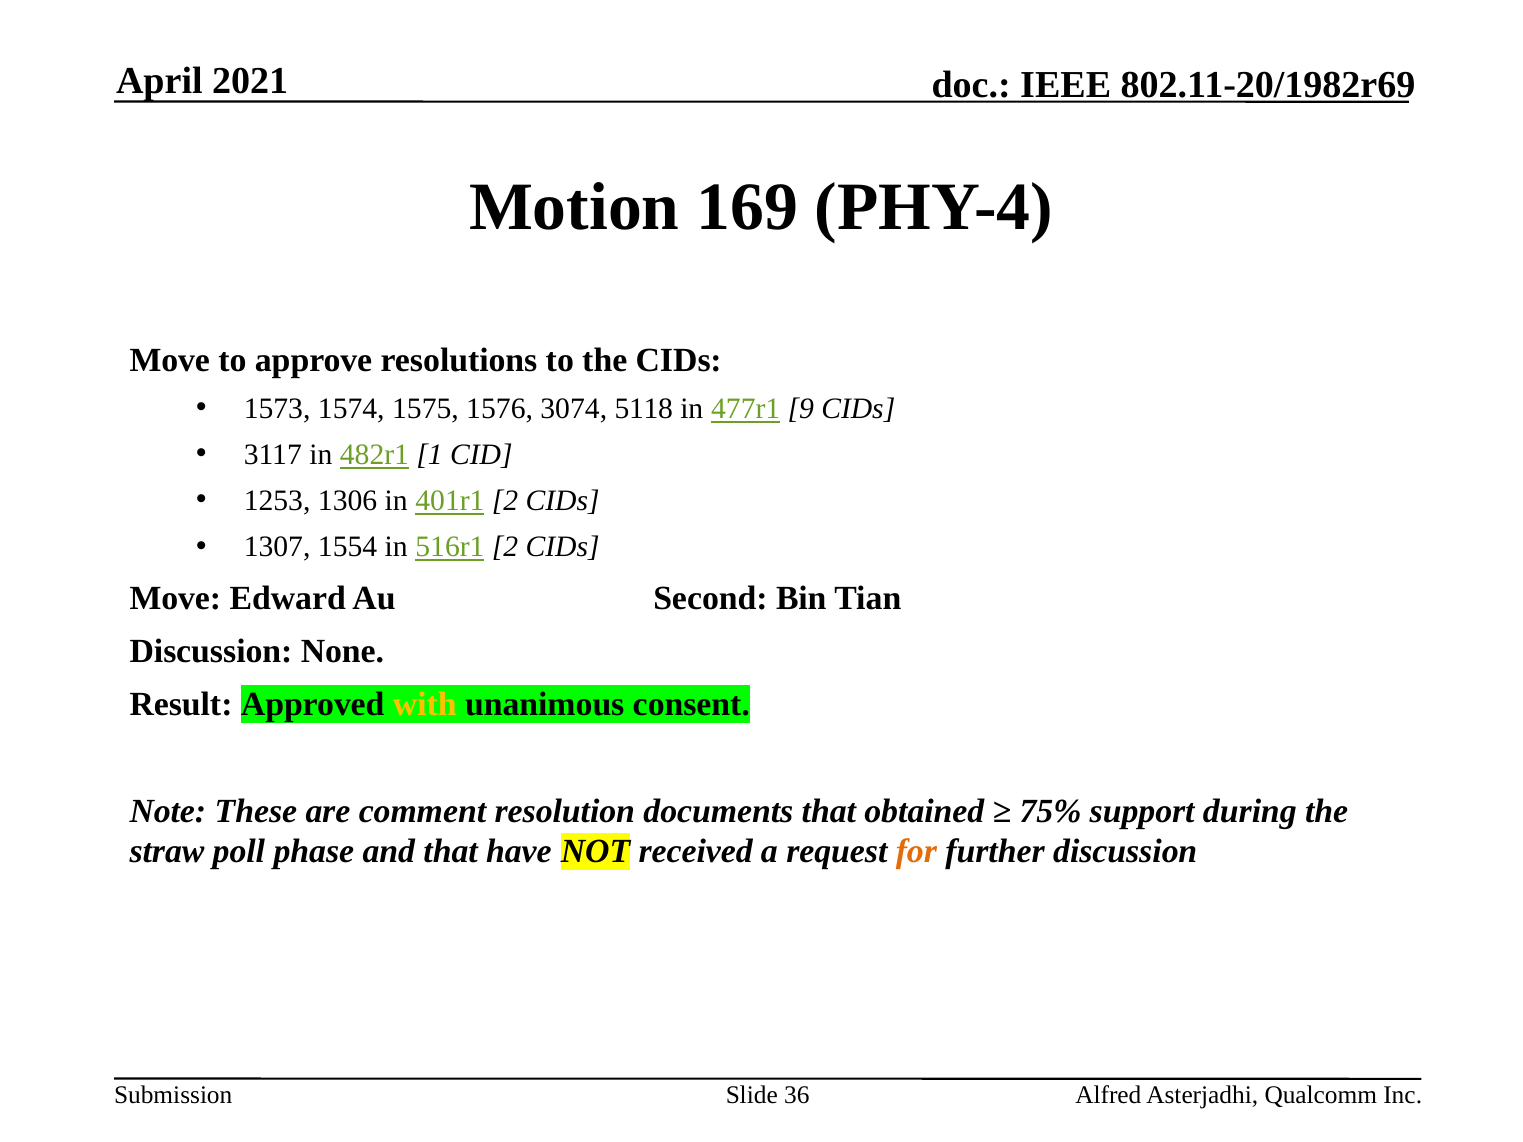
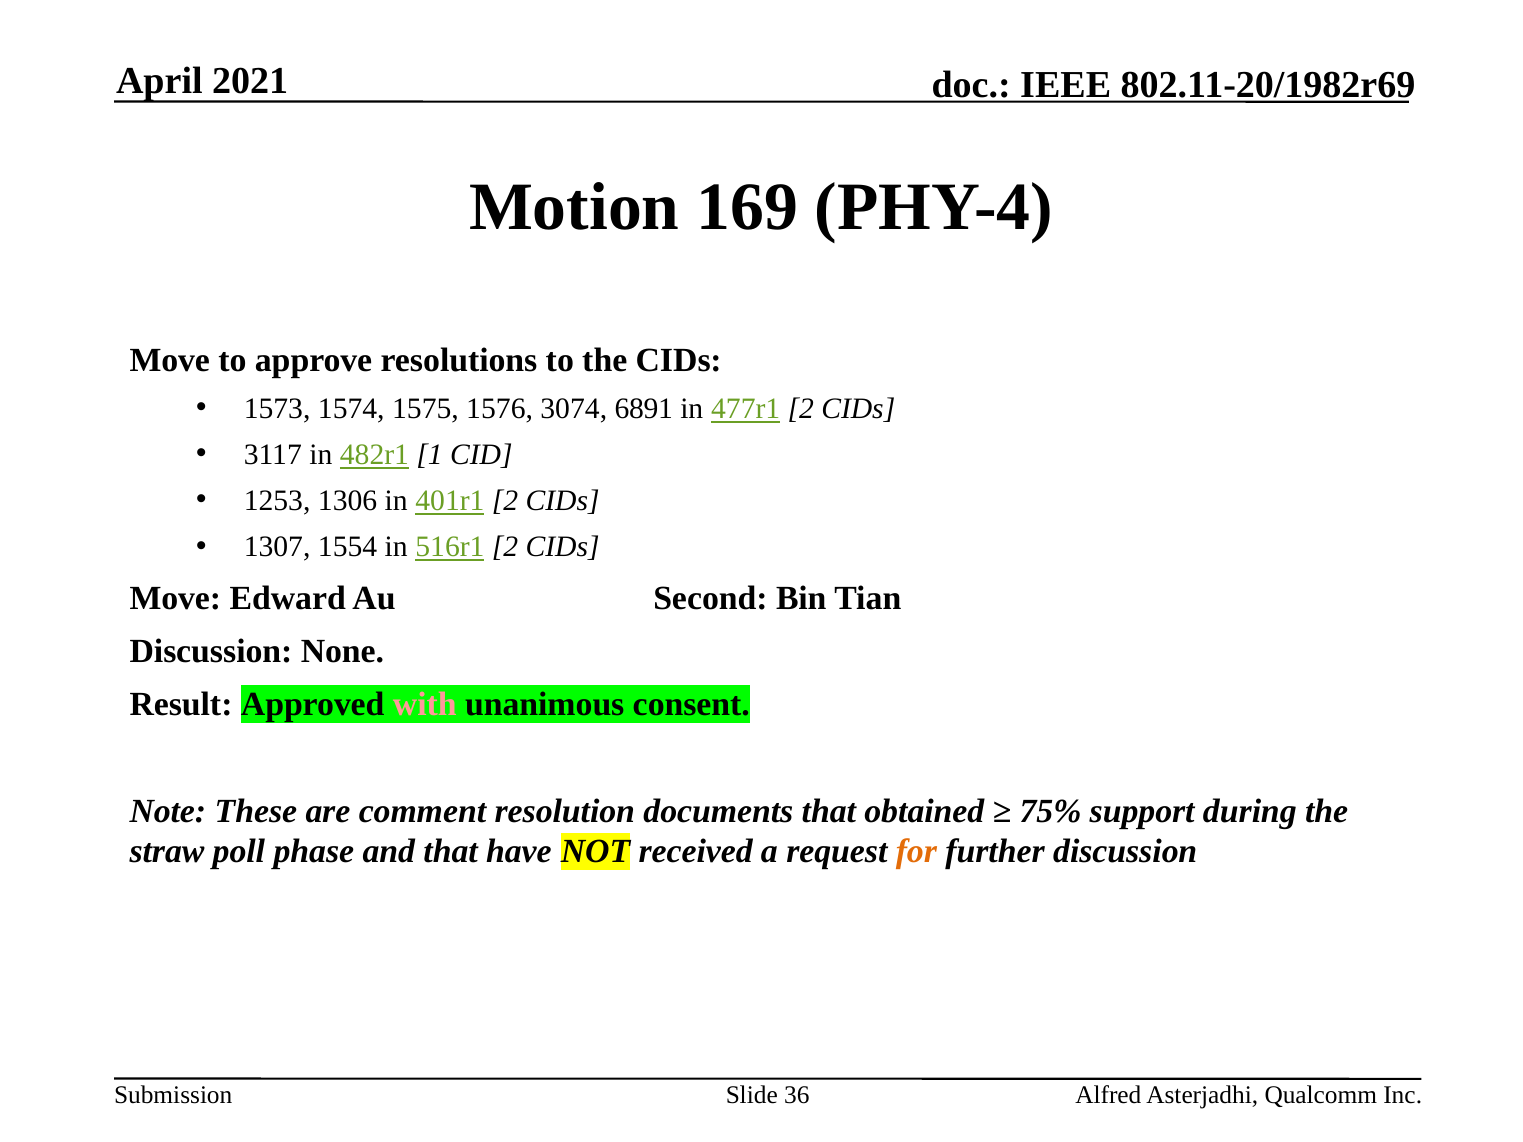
5118: 5118 -> 6891
477r1 9: 9 -> 2
with colour: yellow -> pink
